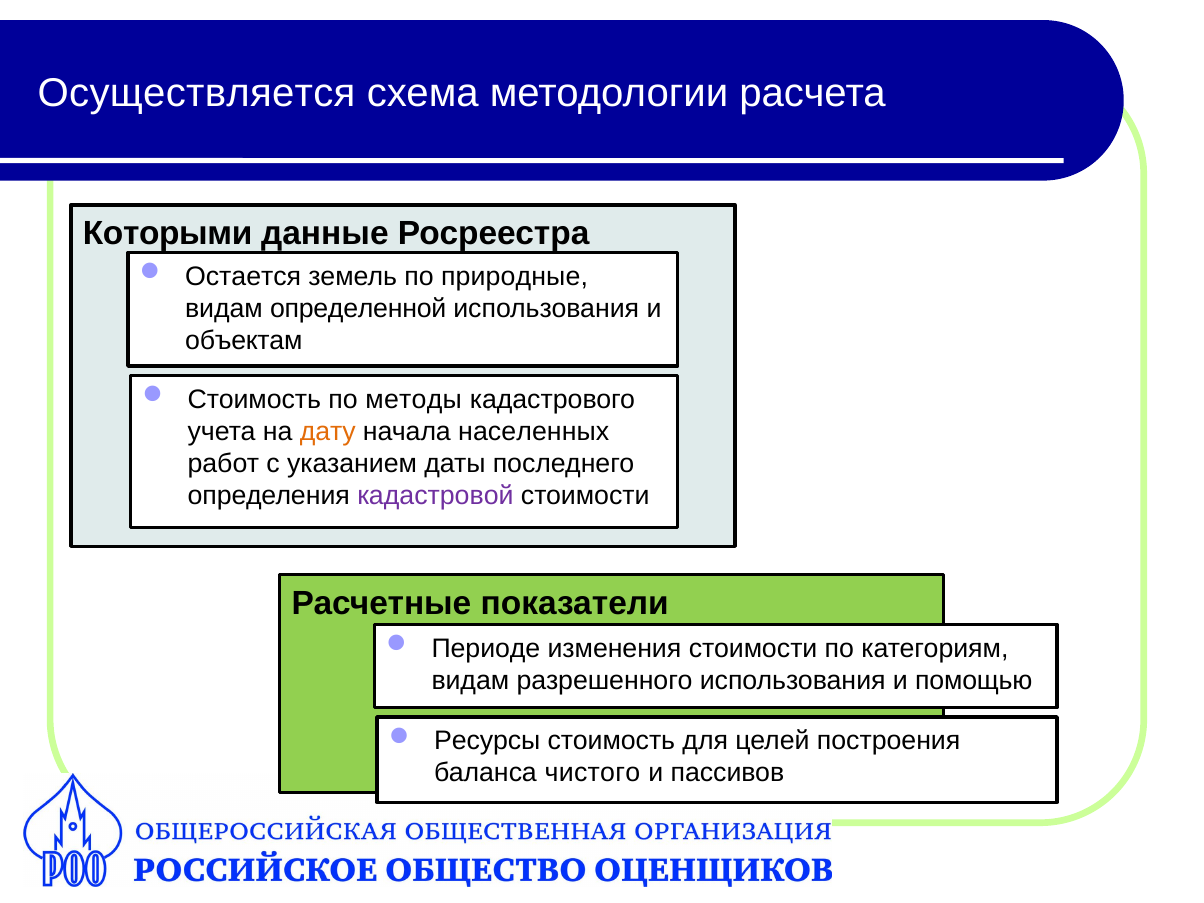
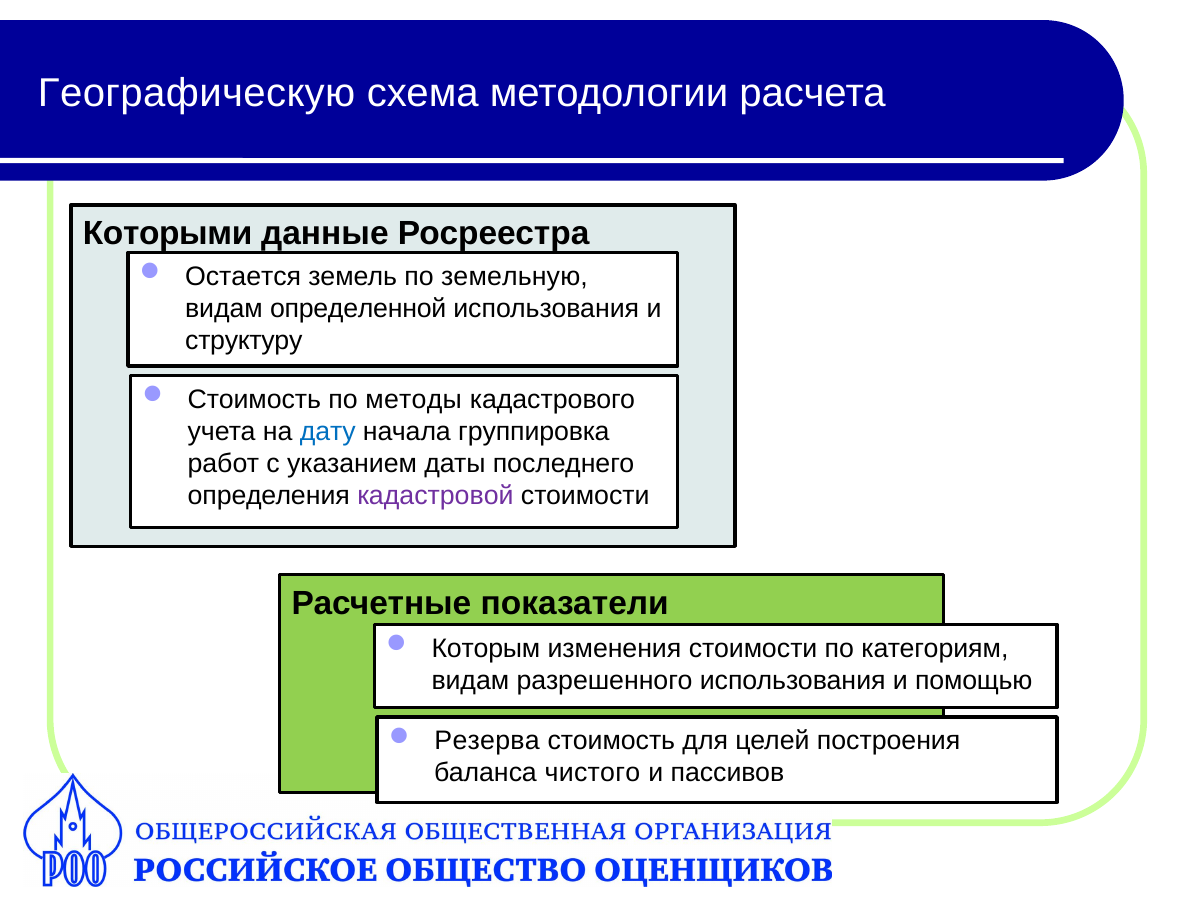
Осуществляется: Осуществляется -> Географическую
природные: природные -> земельную
объектам: объектам -> структуру
дату colour: orange -> blue
населенных: населенных -> группировка
Периоде: Периоде -> Которым
Ресурсы: Ресурсы -> Резерва
